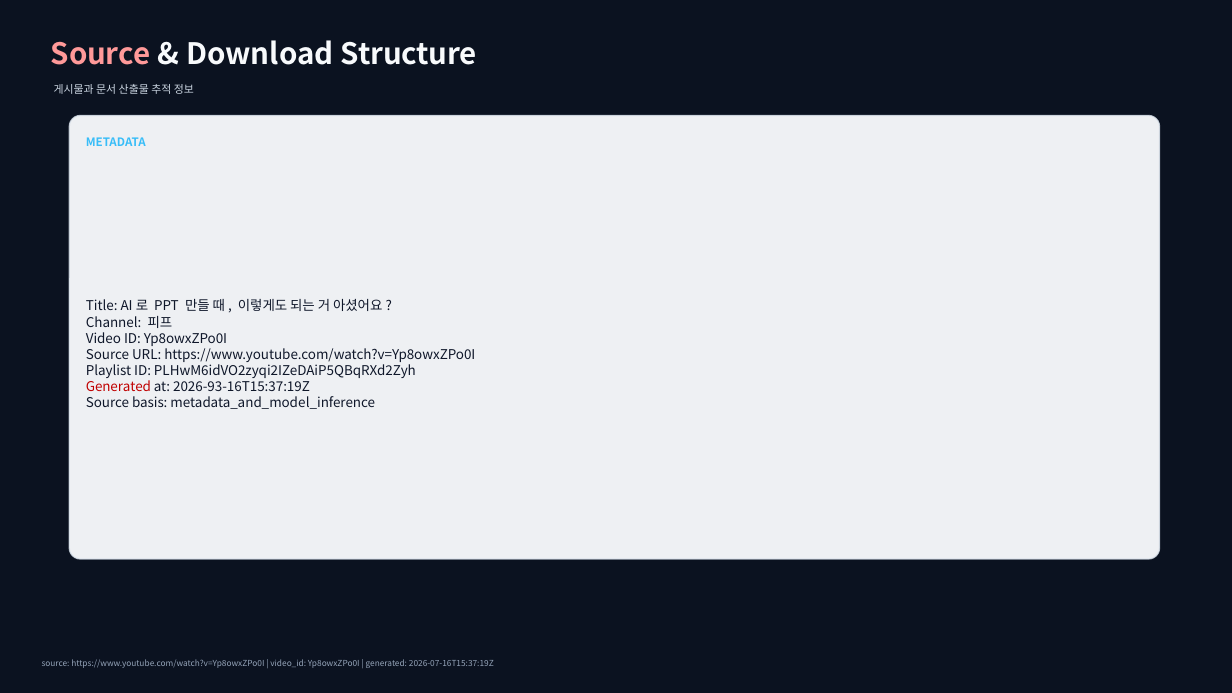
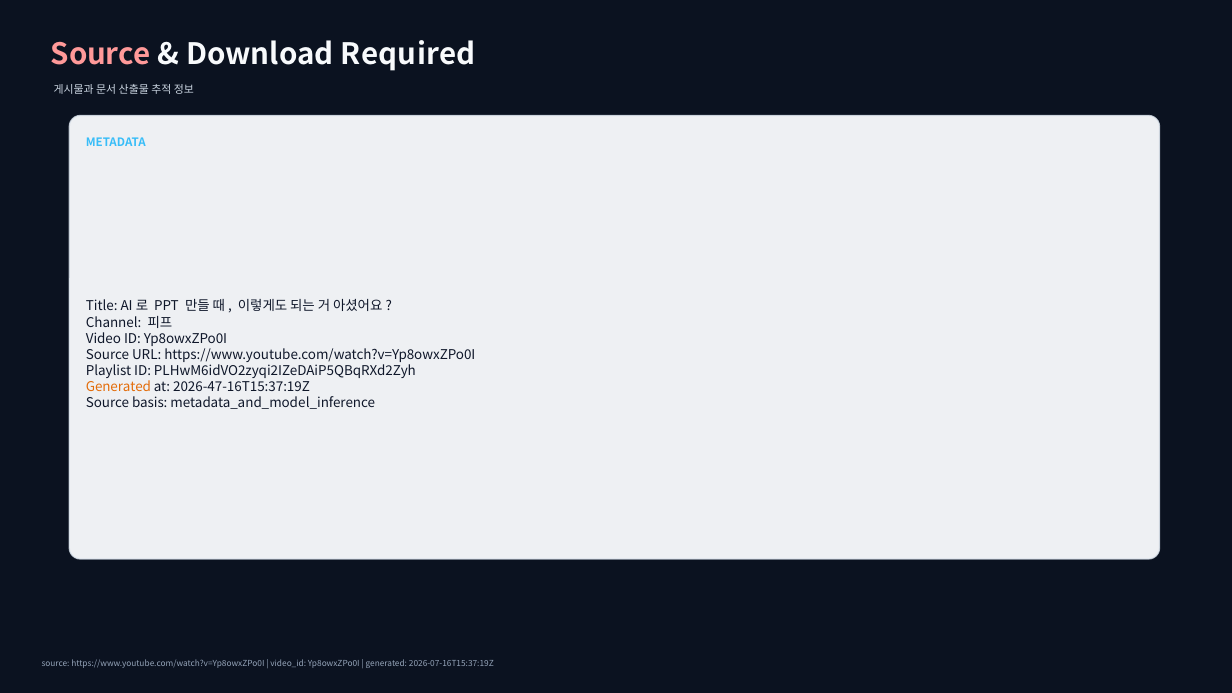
Structure: Structure -> Required
Generated at (118, 387) colour: red -> orange
2026-93-16T15:37:19Z: 2026-93-16T15:37:19Z -> 2026-47-16T15:37:19Z
